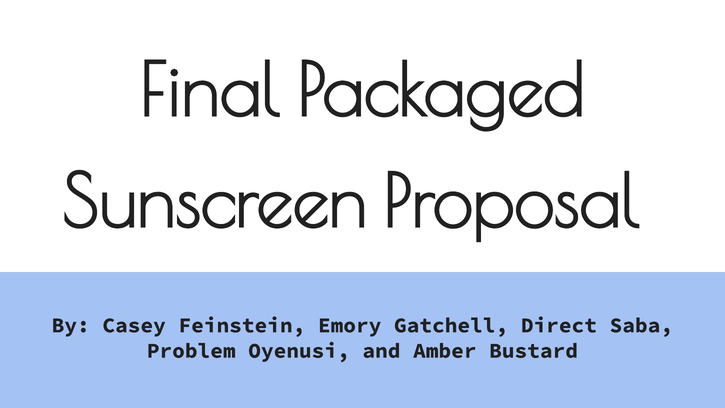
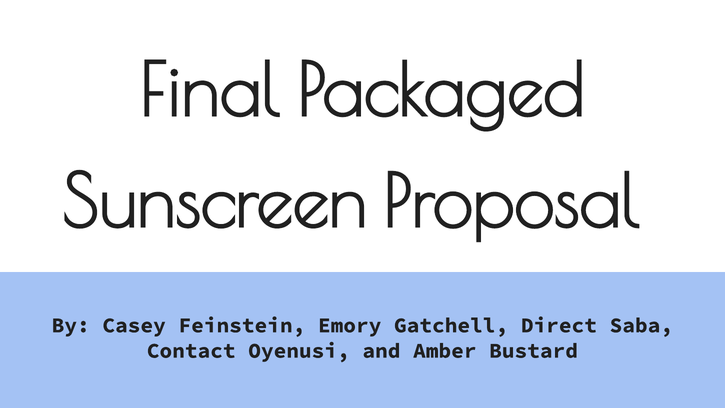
Problem: Problem -> Contact
